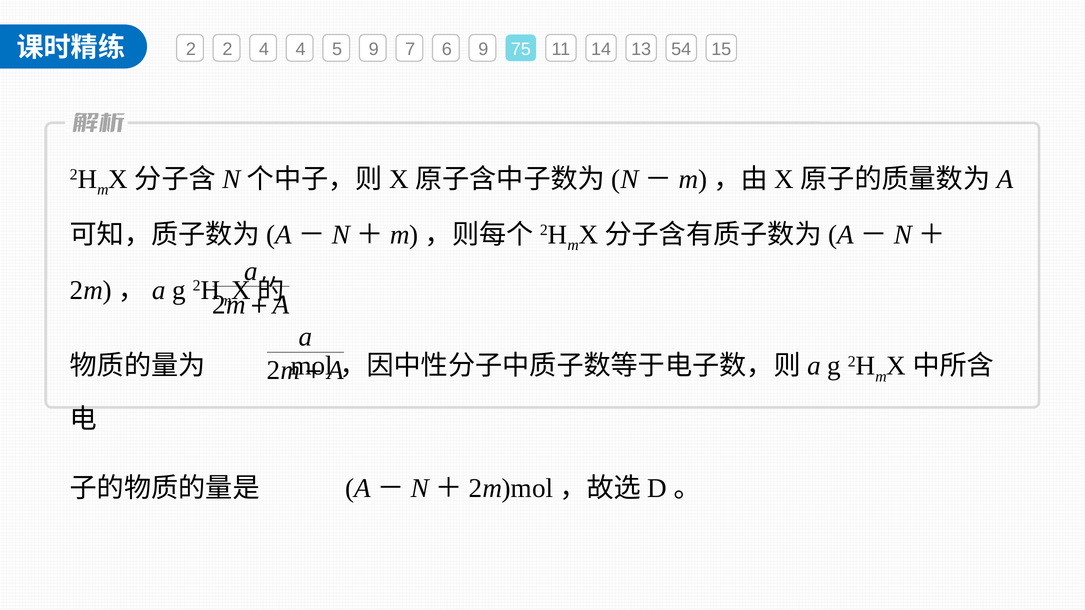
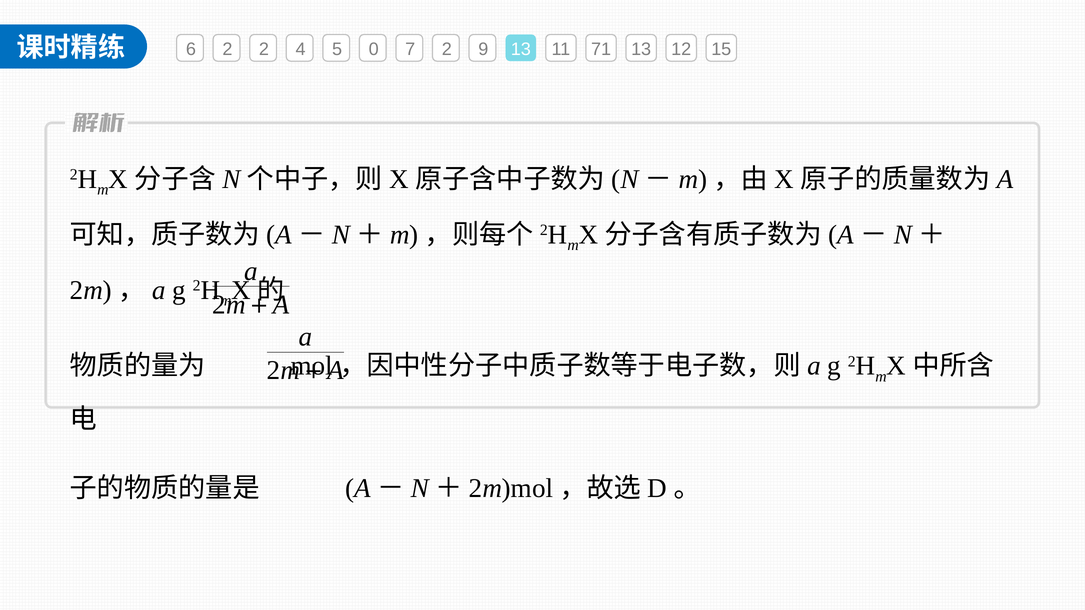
2 at (191, 49): 2 -> 6
2 4: 4 -> 2
5 9: 9 -> 0
7 6: 6 -> 2
9 75: 75 -> 13
14: 14 -> 71
54: 54 -> 12
